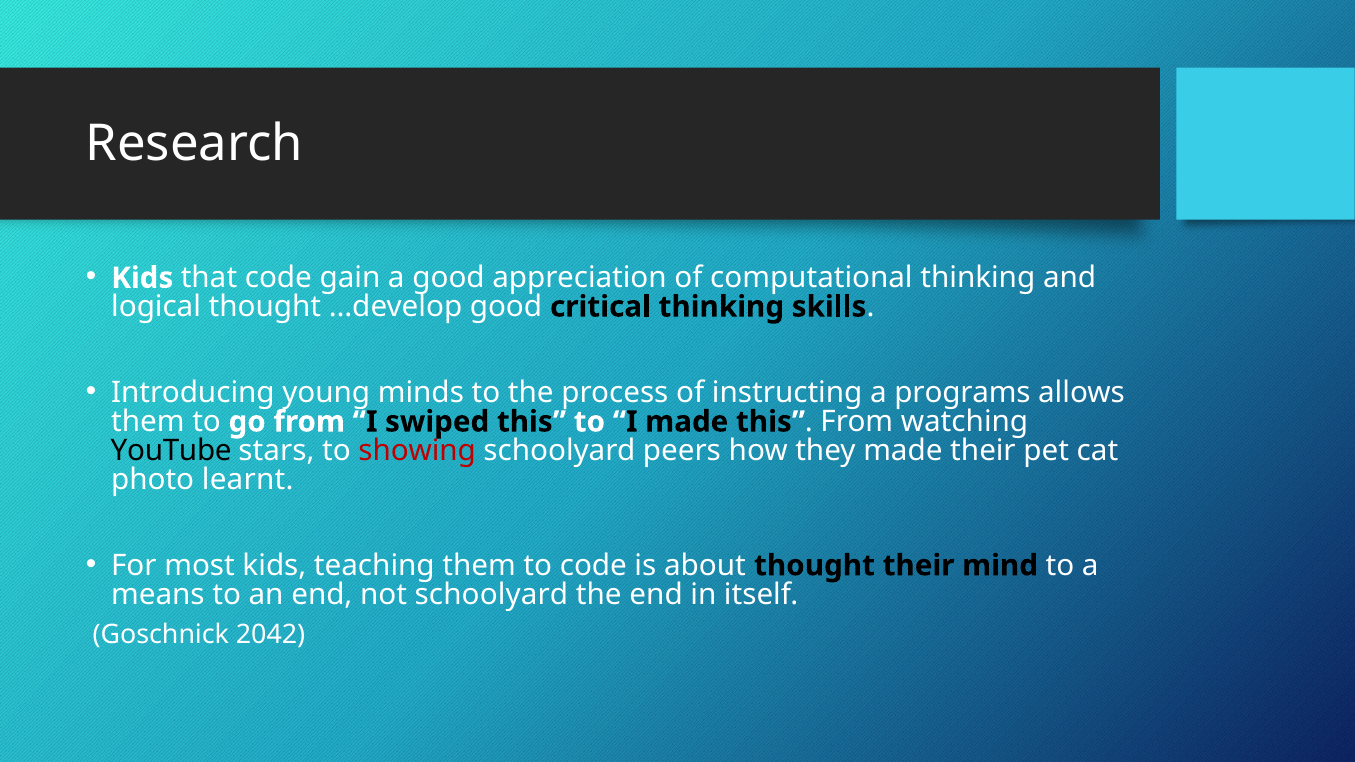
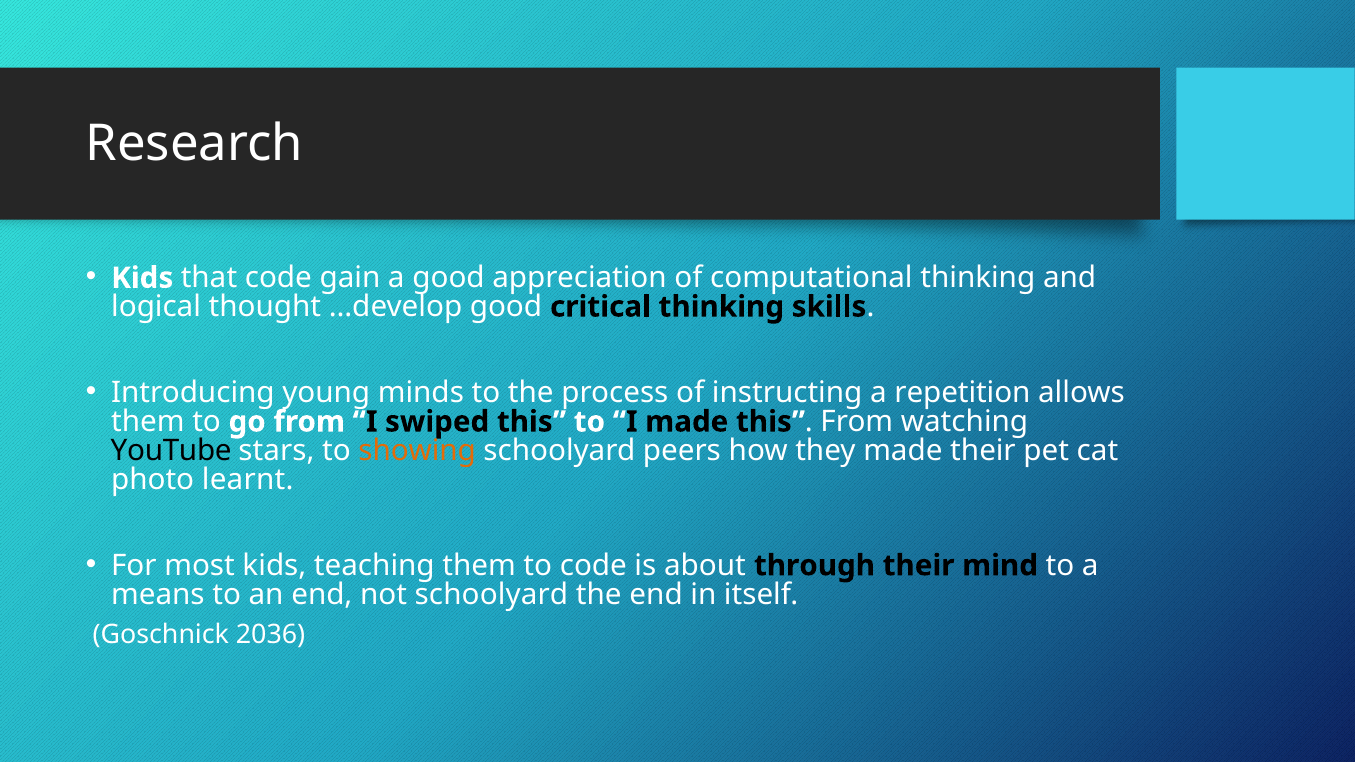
programs: programs -> repetition
showing colour: red -> orange
about thought: thought -> through
2042: 2042 -> 2036
